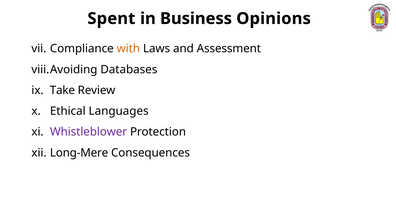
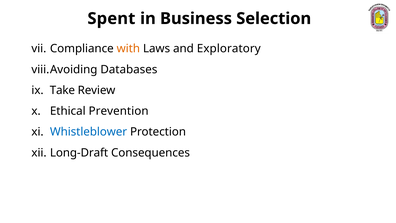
Opinions: Opinions -> Selection
Assessment: Assessment -> Exploratory
Languages: Languages -> Prevention
Whistleblower colour: purple -> blue
Long-Mere: Long-Mere -> Long-Draft
